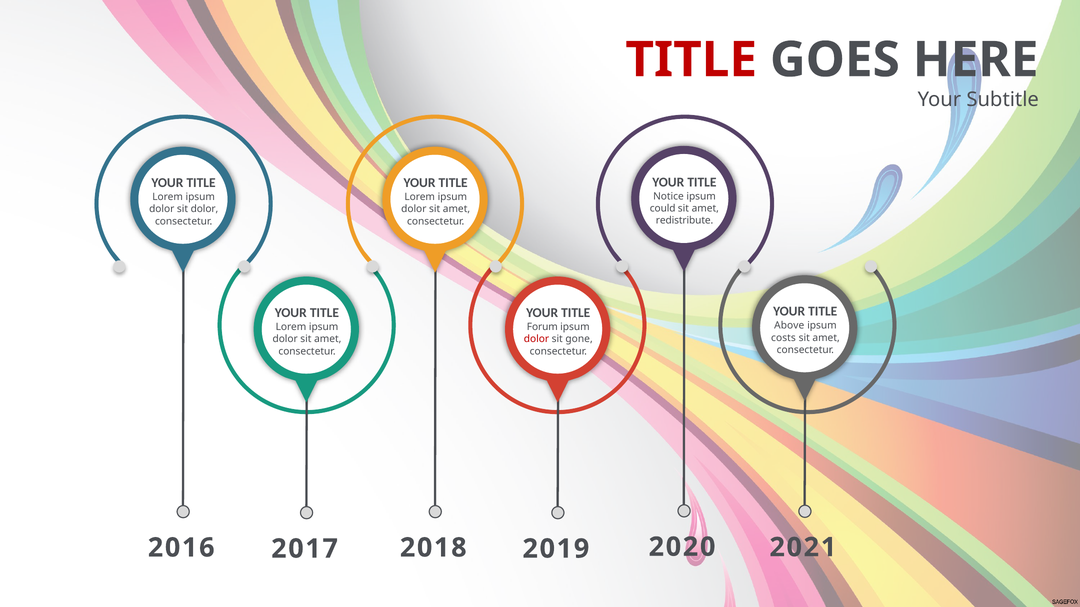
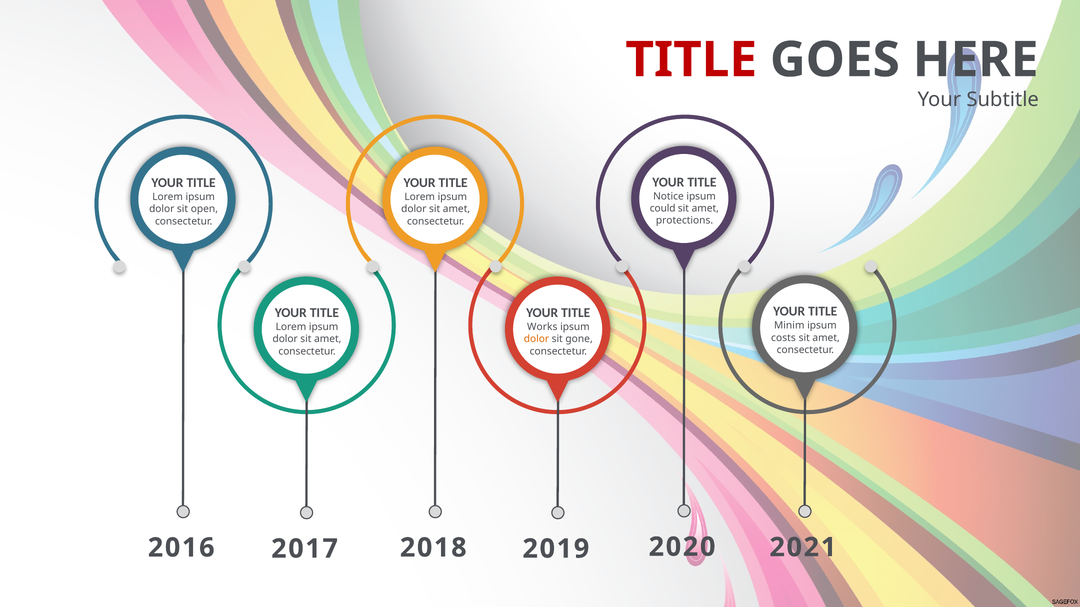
sit dolor: dolor -> open
redistribute: redistribute -> protections
Above: Above -> Minim
Forum: Forum -> Works
dolor at (536, 339) colour: red -> orange
